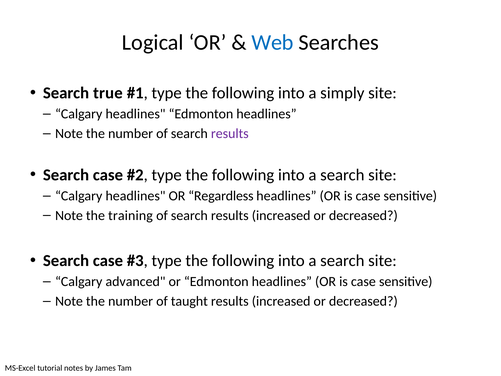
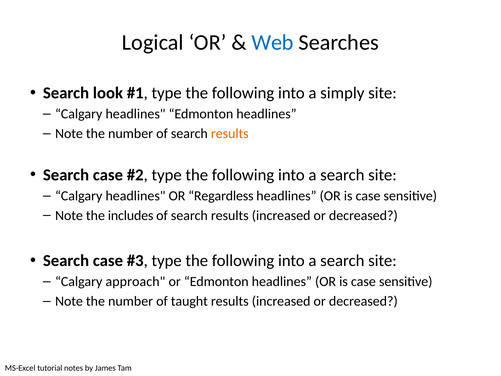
true: true -> look
results at (230, 133) colour: purple -> orange
training: training -> includes
advanced: advanced -> approach
